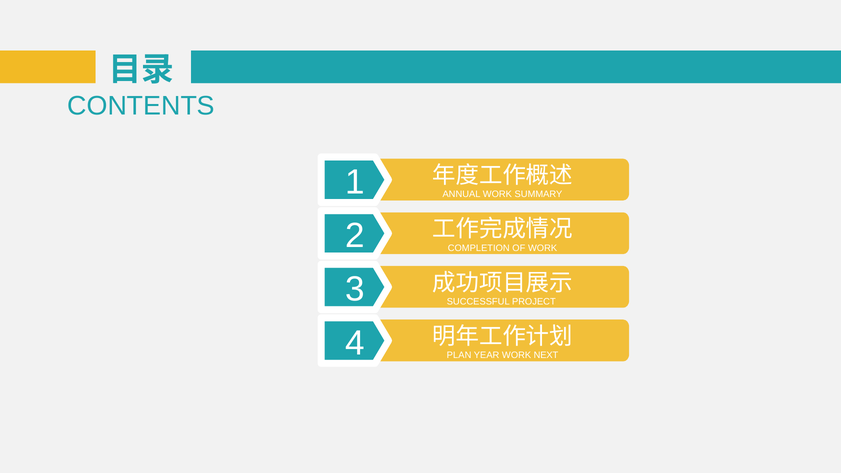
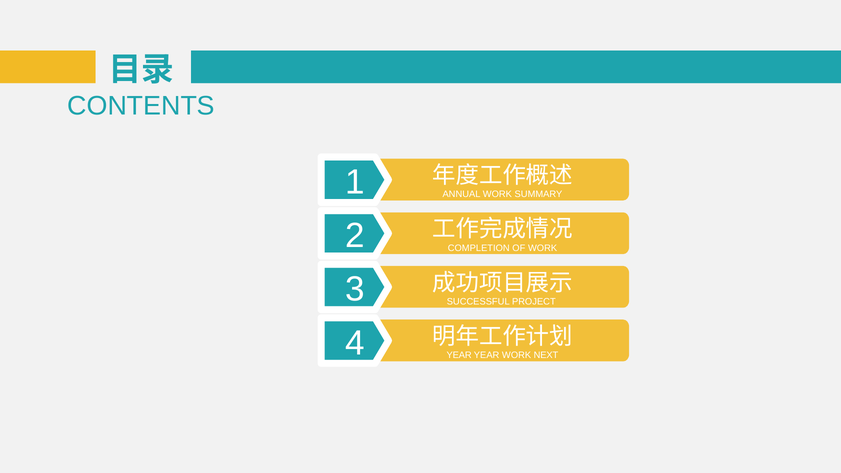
PLAN at (459, 355): PLAN -> YEAR
